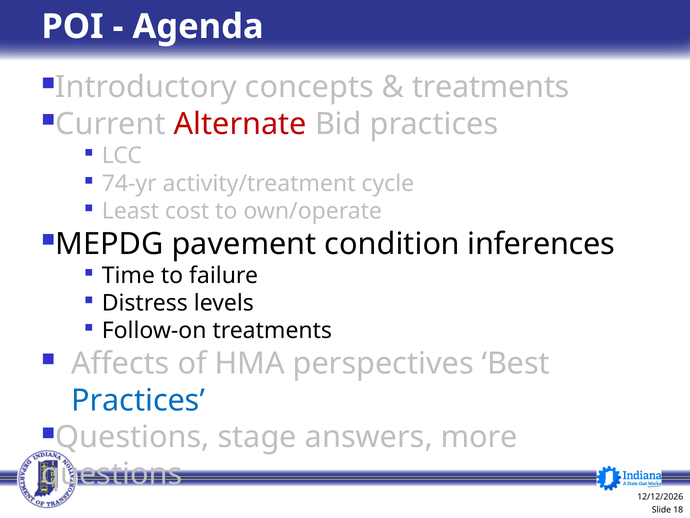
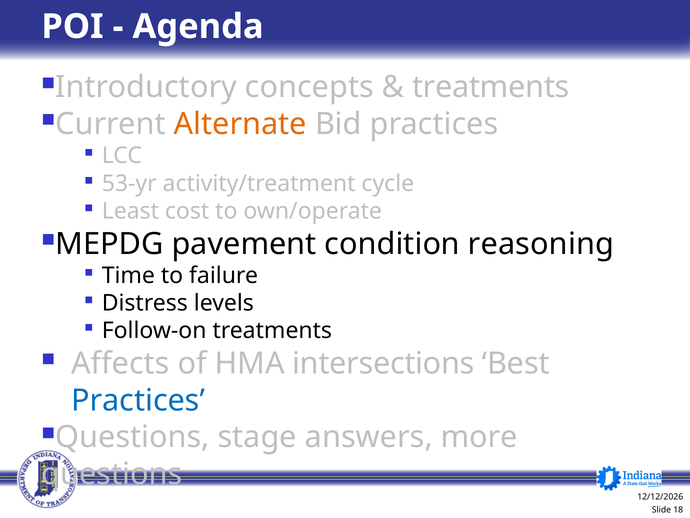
Alternate colour: red -> orange
74-yr: 74-yr -> 53-yr
inferences: inferences -> reasoning
perspectives: perspectives -> intersections
